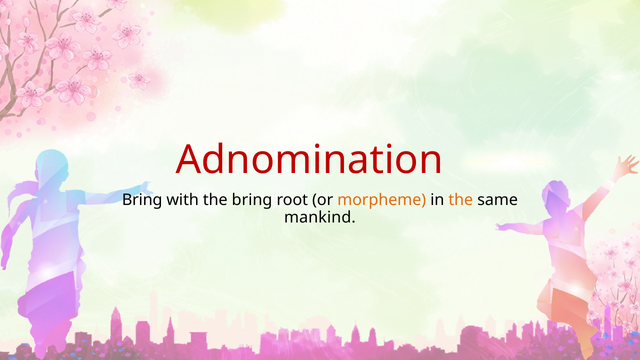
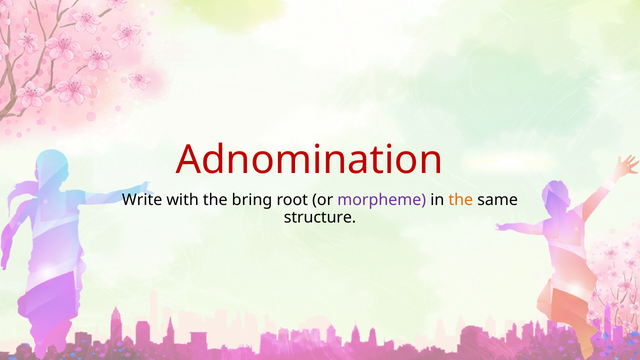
Bring at (142, 200): Bring -> Write
morpheme colour: orange -> purple
mankind: mankind -> structure
